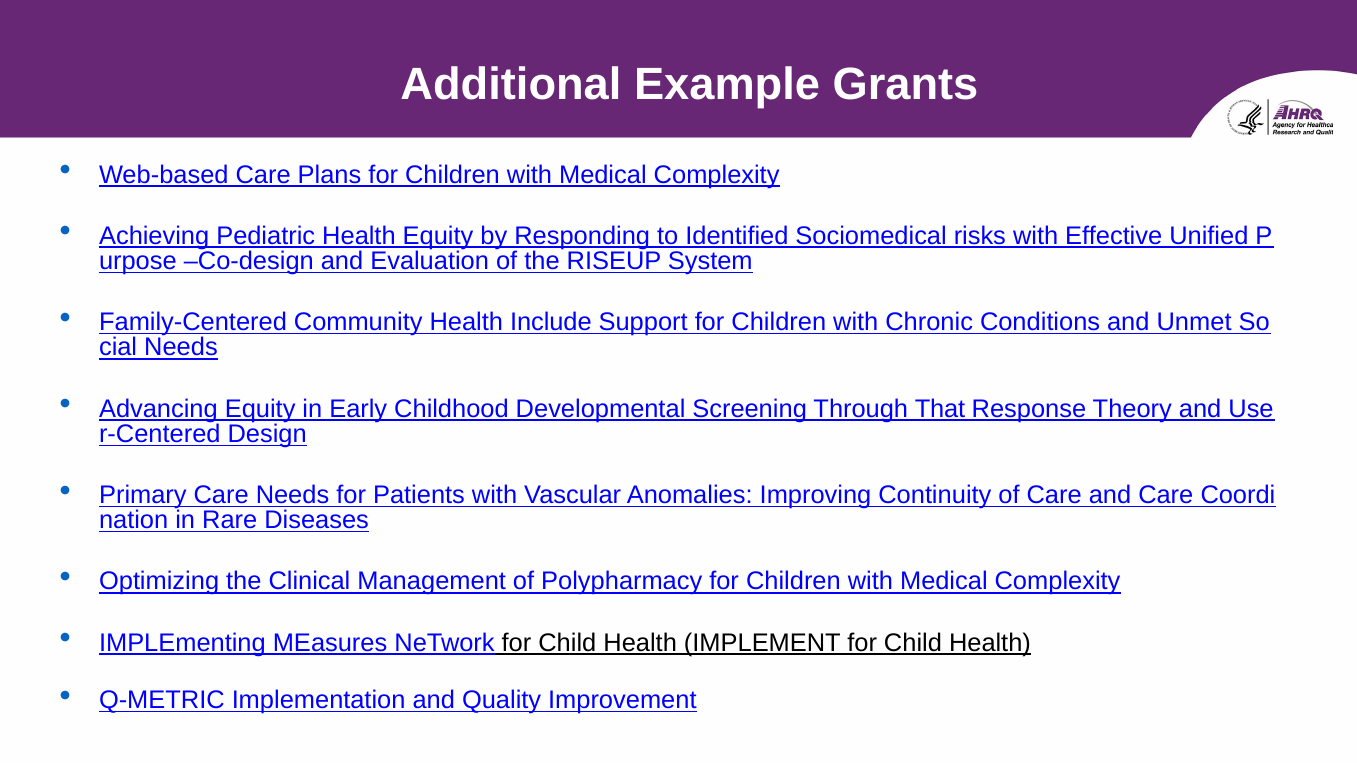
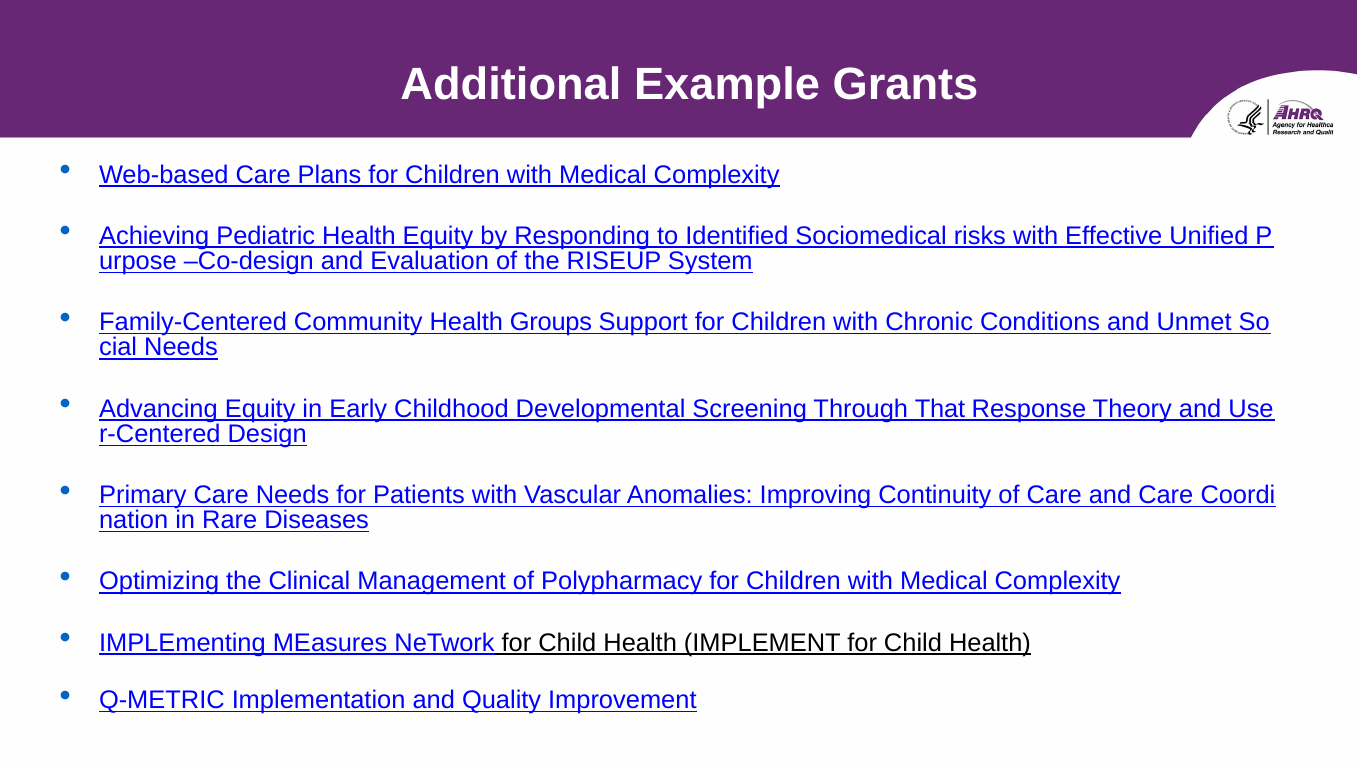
Include: Include -> Groups
